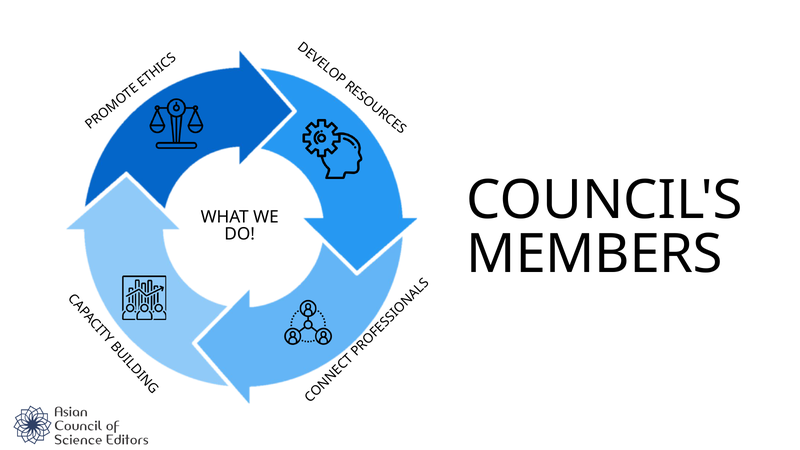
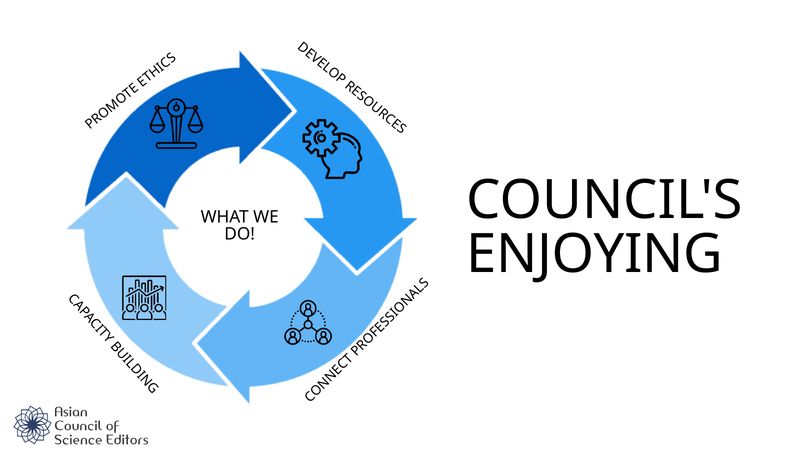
MEMBERS: MEMBERS -> ENJOYING
